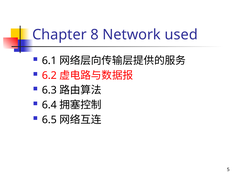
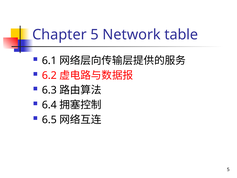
Chapter 8: 8 -> 5
used: used -> table
